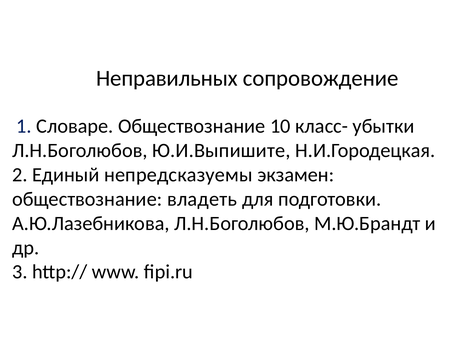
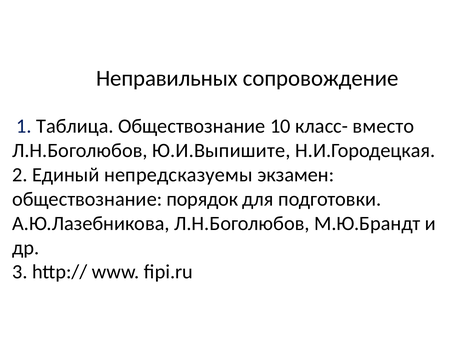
Словаре: Словаре -> Таблица
убытки: убытки -> вместо
владеть: владеть -> порядок
